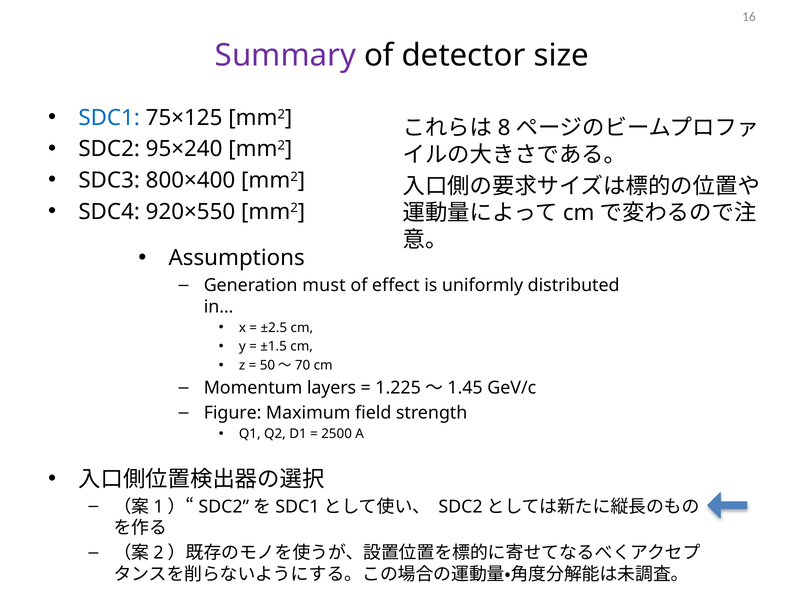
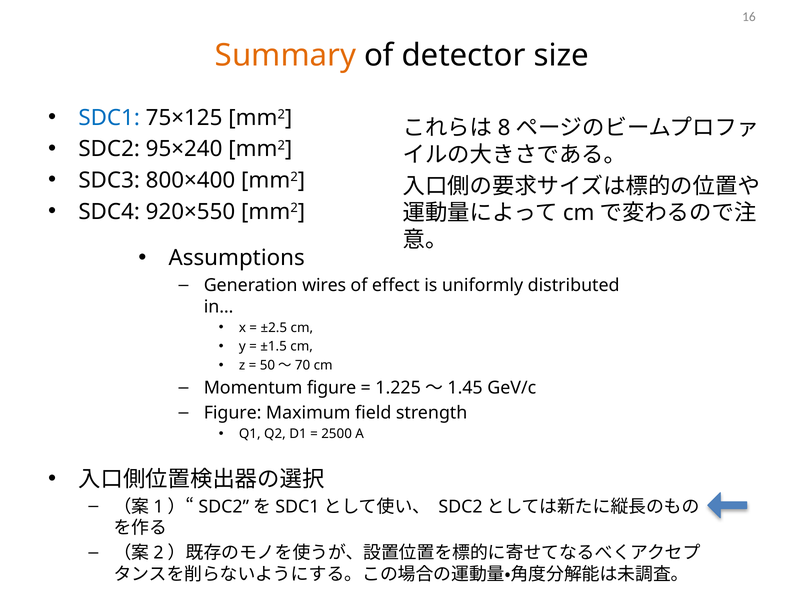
Summary colour: purple -> orange
must: must -> wires
Momentum layers: layers -> figure
